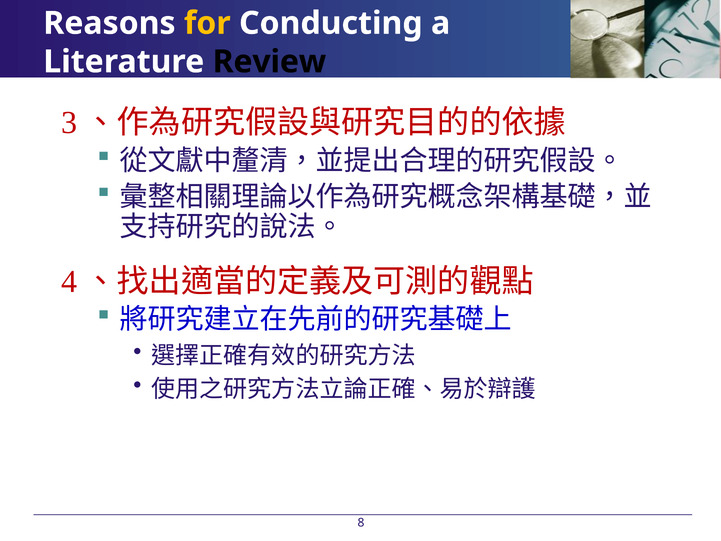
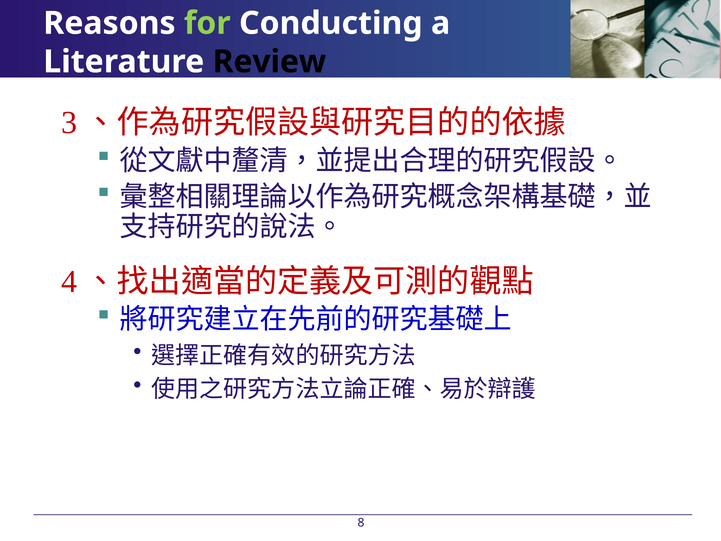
for colour: yellow -> light green
